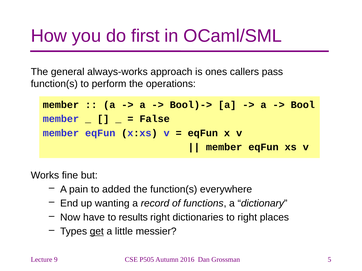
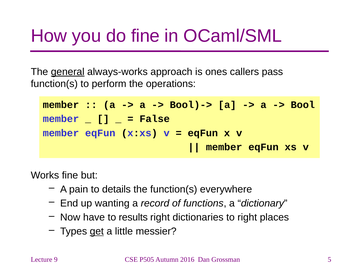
do first: first -> fine
general underline: none -> present
added: added -> details
